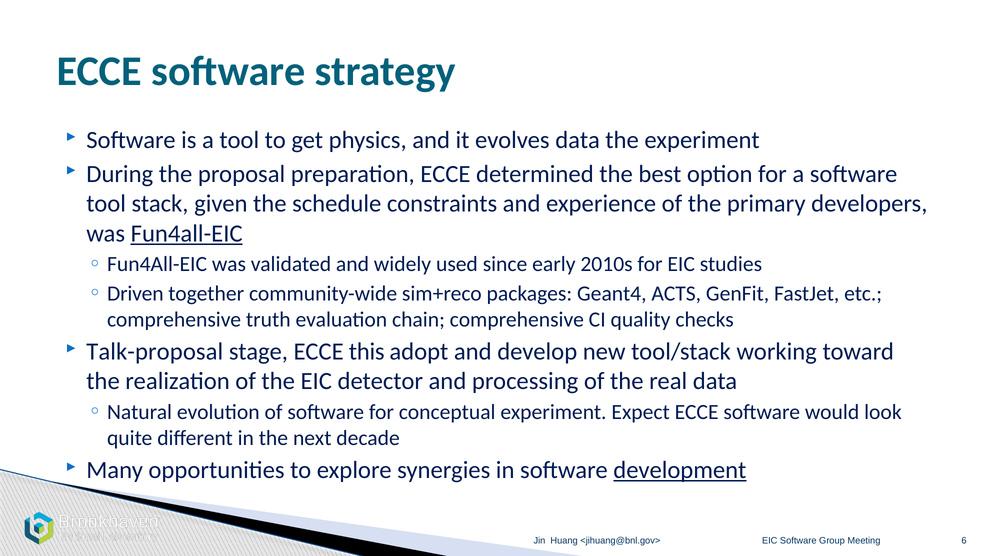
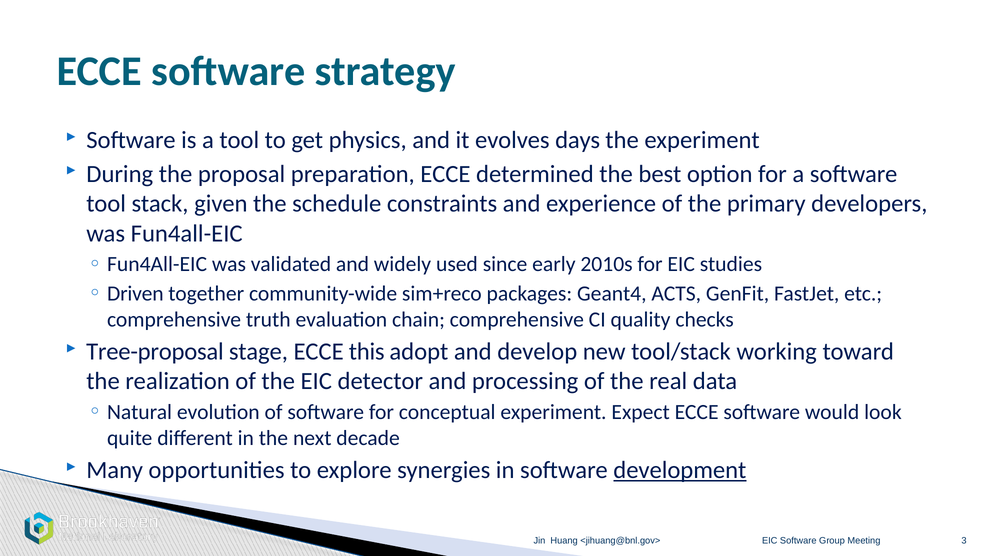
evolves data: data -> days
Fun4all-EIC at (187, 233) underline: present -> none
Talk-proposal: Talk-proposal -> Tree-proposal
6: 6 -> 3
